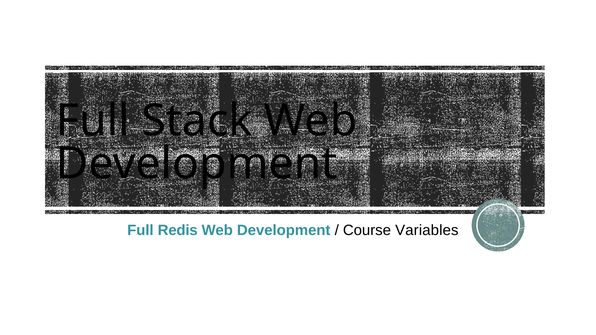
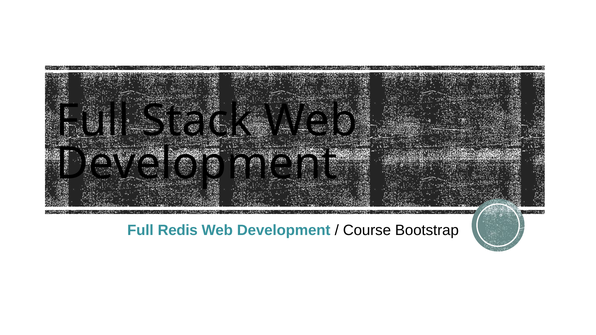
Variables: Variables -> Bootstrap
